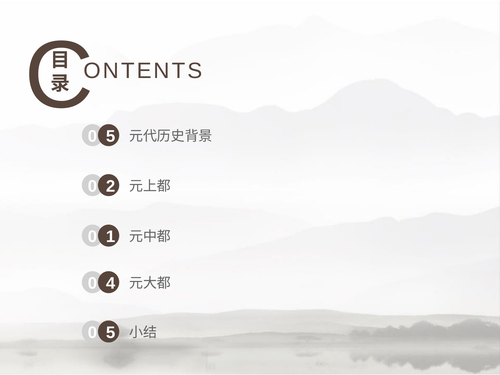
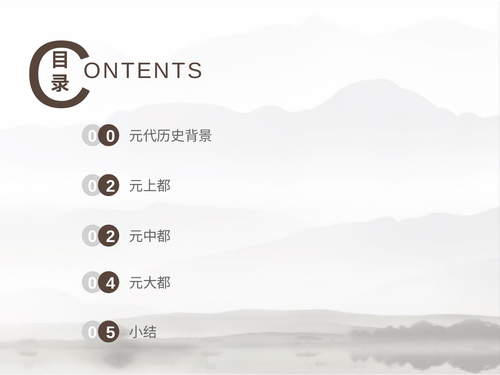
5 at (111, 136): 5 -> 0
1 at (111, 237): 1 -> 2
